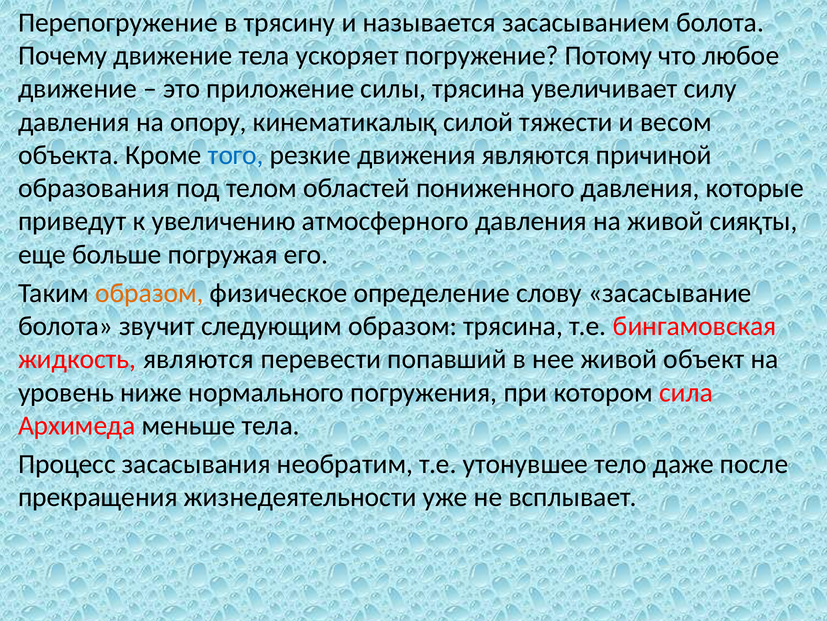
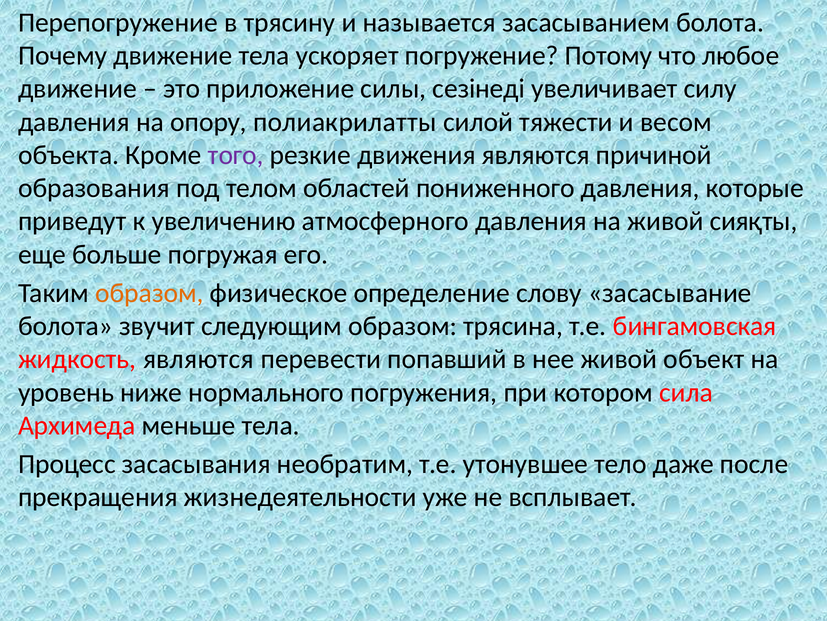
силы трясина: трясина -> сезінеді
кинематикалық: кинематикалық -> полиакрилатты
того colour: blue -> purple
